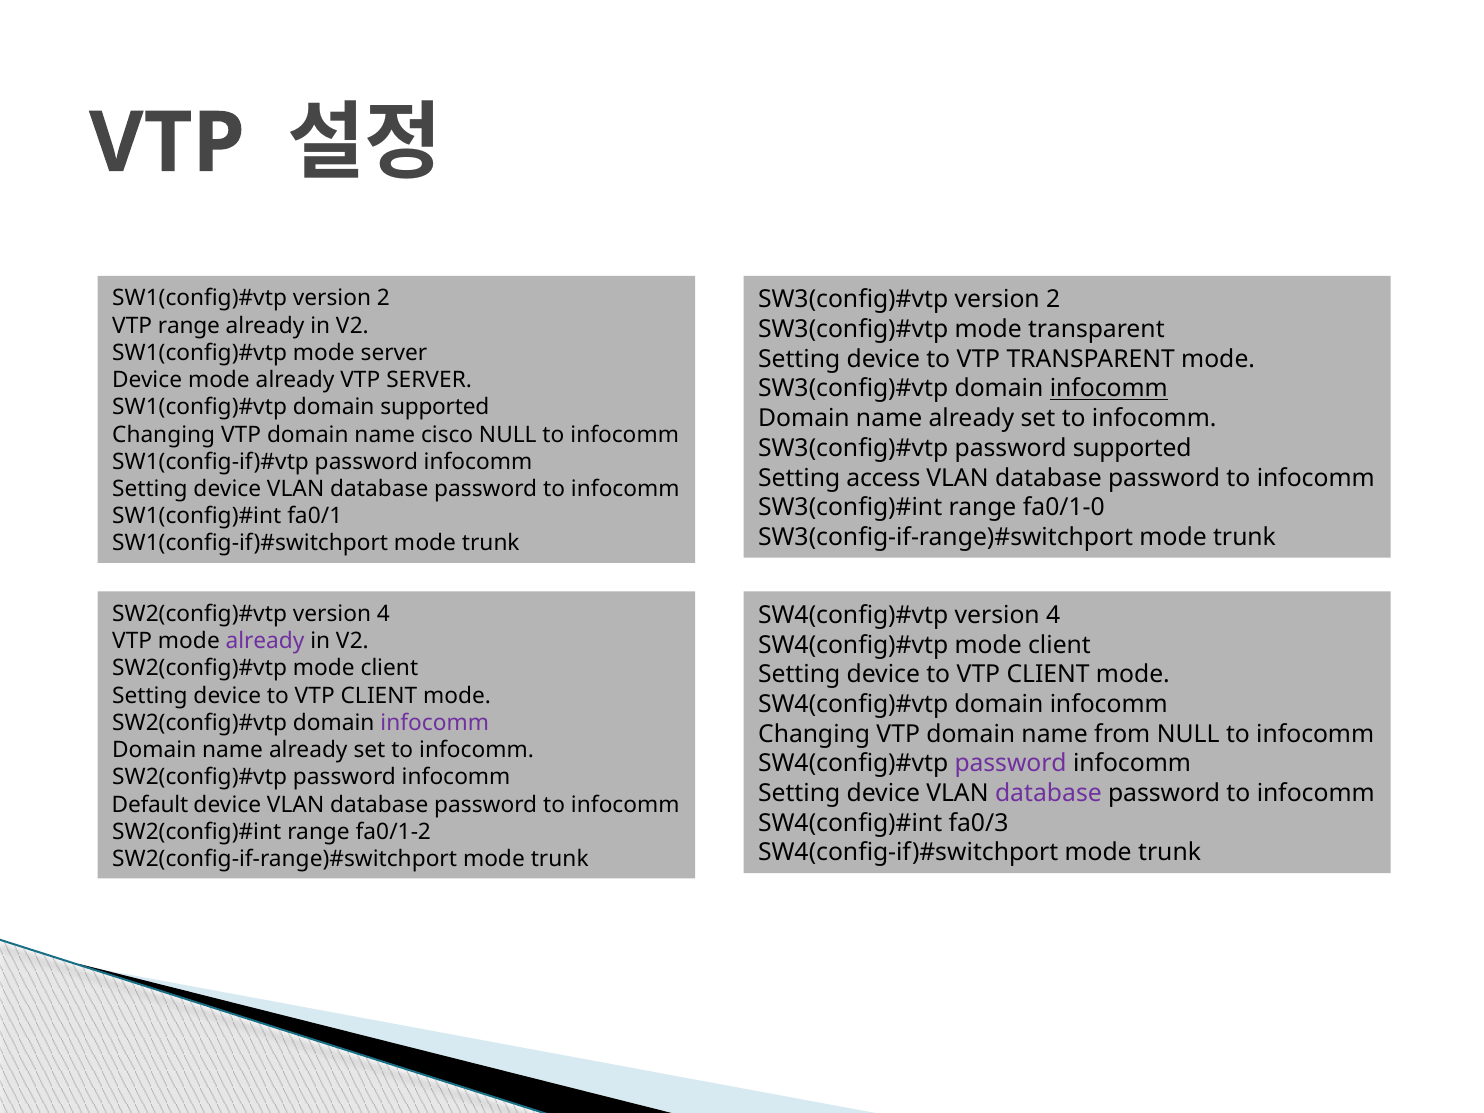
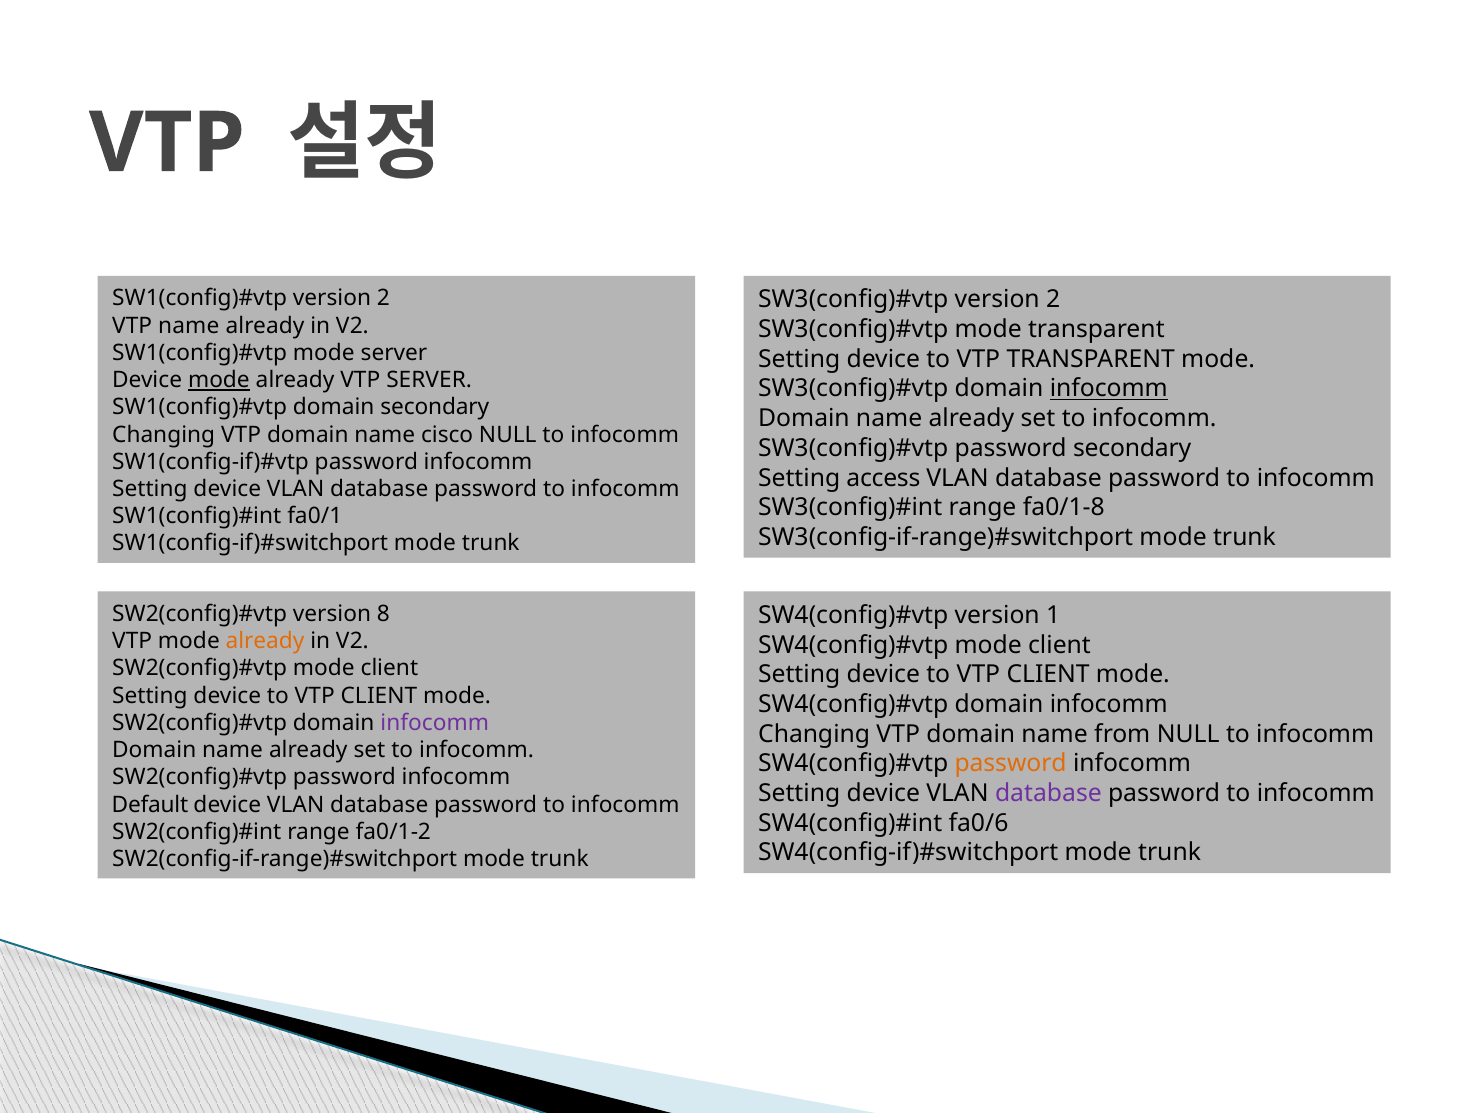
VTP range: range -> name
mode at (219, 380) underline: none -> present
domain supported: supported -> secondary
password supported: supported -> secondary
fa0/1-0: fa0/1-0 -> fa0/1-8
4 at (383, 614): 4 -> 8
4 at (1053, 615): 4 -> 1
already at (265, 641) colour: purple -> orange
password at (1011, 764) colour: purple -> orange
fa0/3: fa0/3 -> fa0/6
